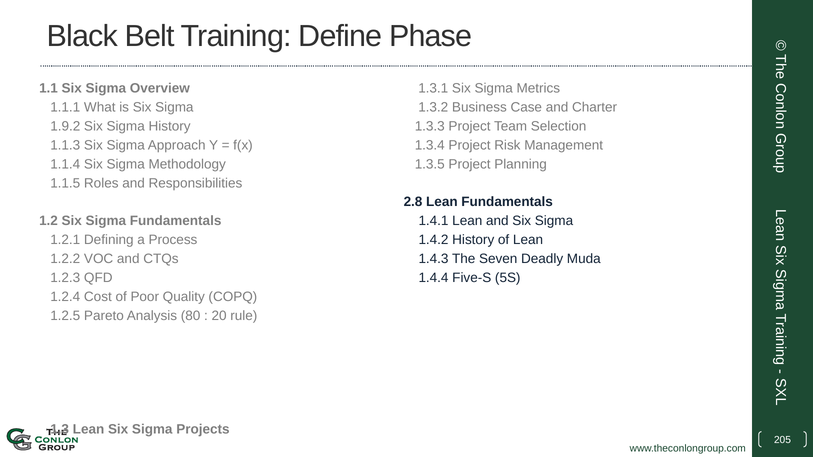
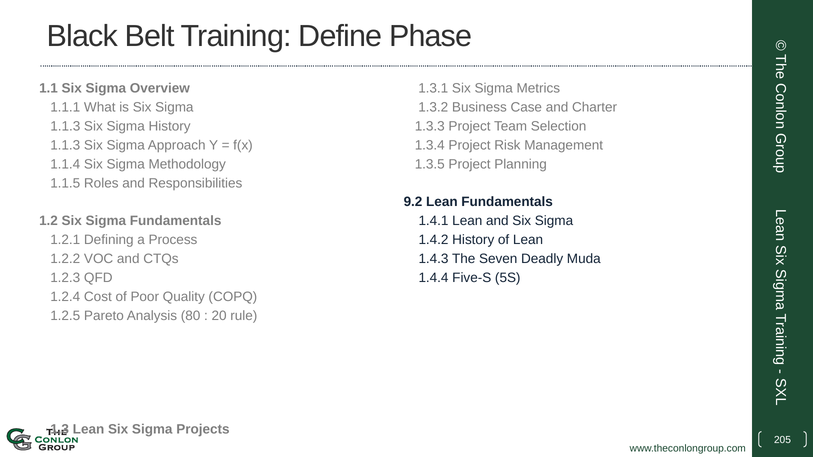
1.9.2 at (65, 126): 1.9.2 -> 1.1.3
2.8: 2.8 -> 9.2
